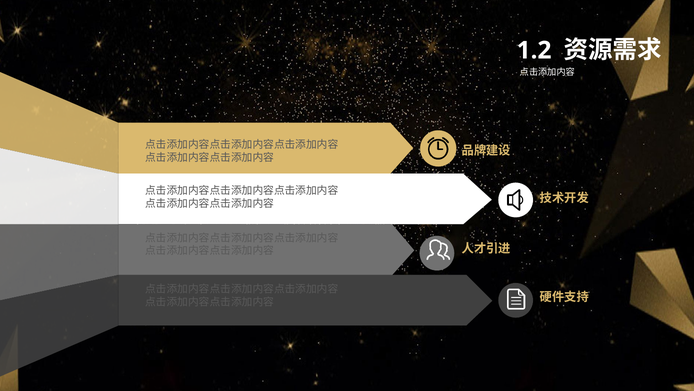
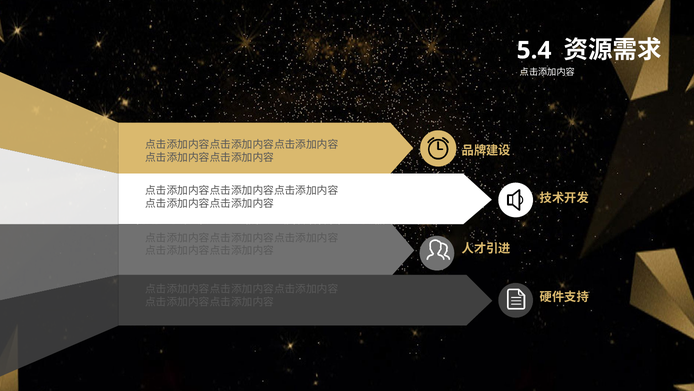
1.2: 1.2 -> 5.4
